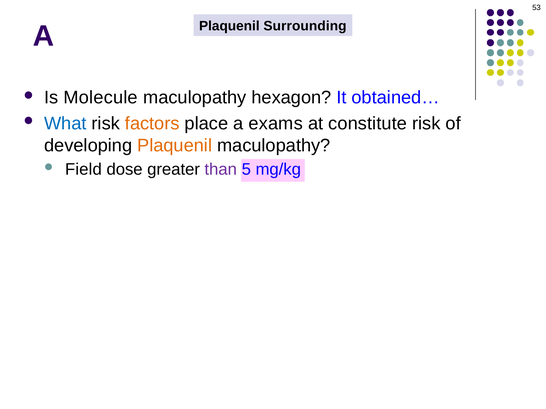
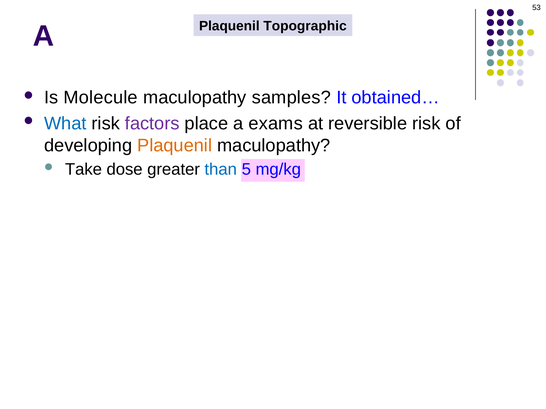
Surrounding: Surrounding -> Topographic
hexagon: hexagon -> samples
factors colour: orange -> purple
constitute: constitute -> reversible
Field: Field -> Take
than colour: purple -> blue
